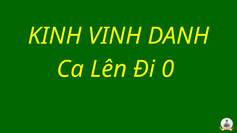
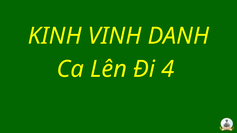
0: 0 -> 4
